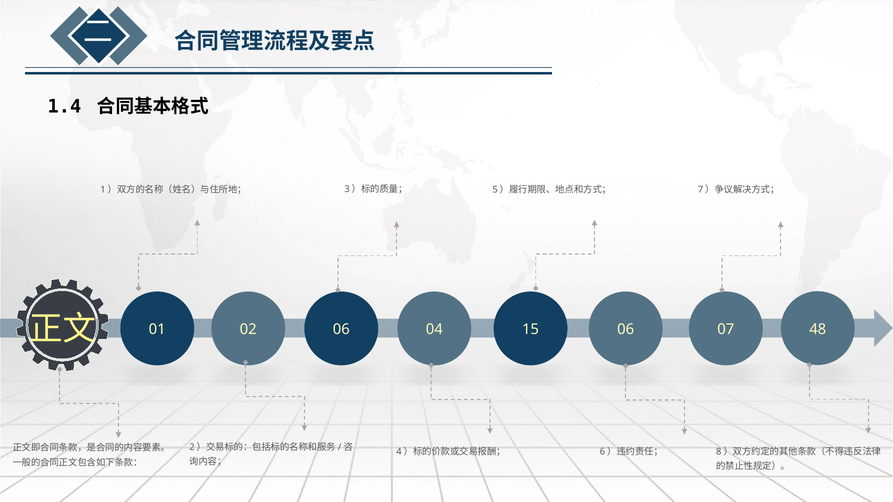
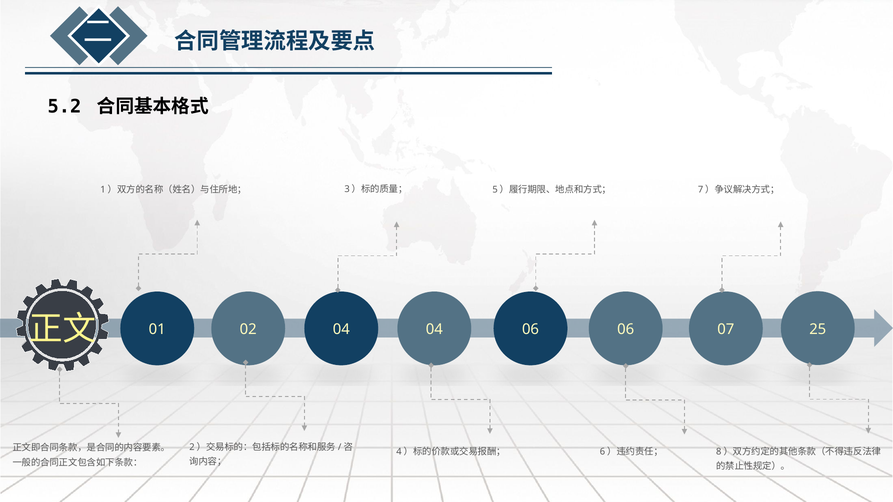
1.4: 1.4 -> 5.2
02 06: 06 -> 04
04 15: 15 -> 06
48: 48 -> 25
